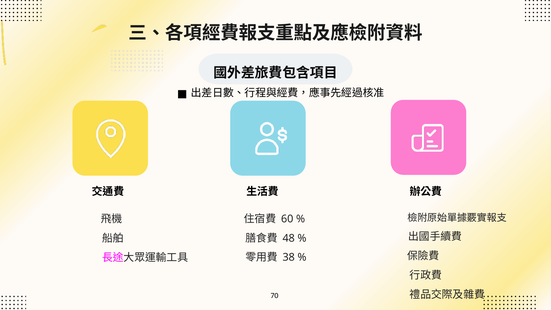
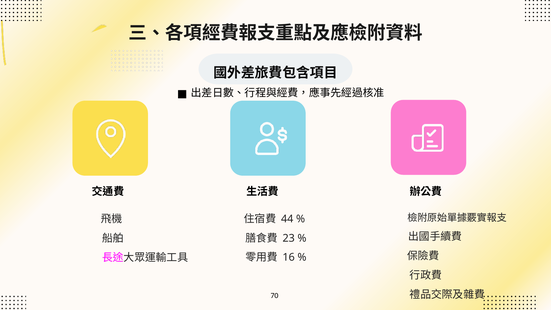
60: 60 -> 44
48: 48 -> 23
38: 38 -> 16
